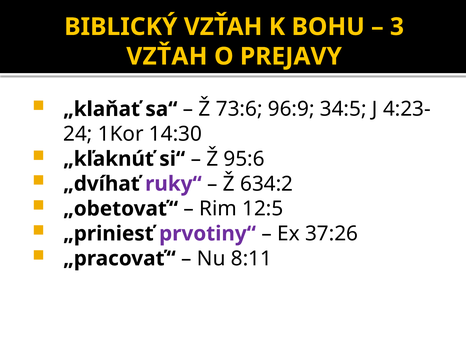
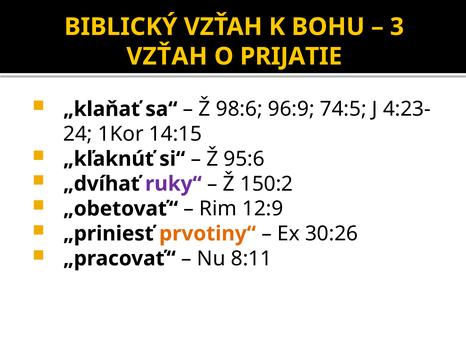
PREJAVY: PREJAVY -> PRIJATIE
73:6: 73:6 -> 98:6
34:5: 34:5 -> 74:5
14:30: 14:30 -> 14:15
634:2: 634:2 -> 150:2
12:5: 12:5 -> 12:9
prvotiny“ colour: purple -> orange
37:26: 37:26 -> 30:26
